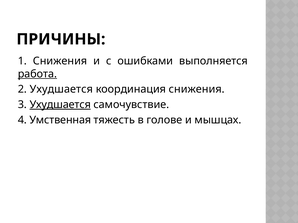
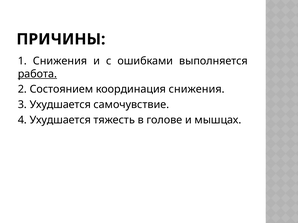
2 Ухудшается: Ухудшается -> Состоянием
Ухудшается at (60, 105) underline: present -> none
4 Умственная: Умственная -> Ухудшается
